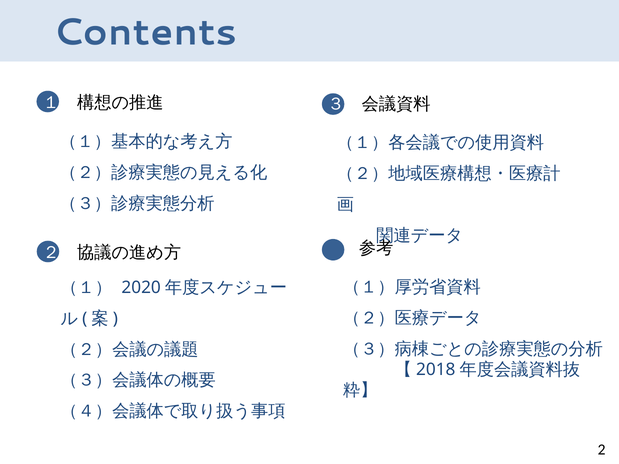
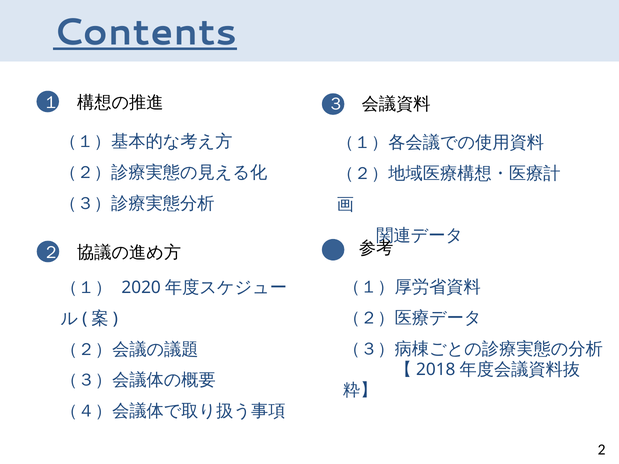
Contents underline: none -> present
